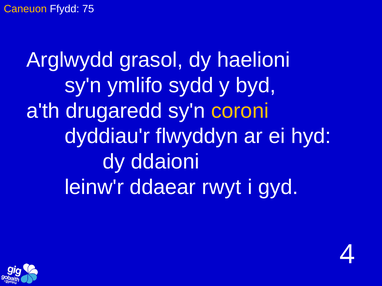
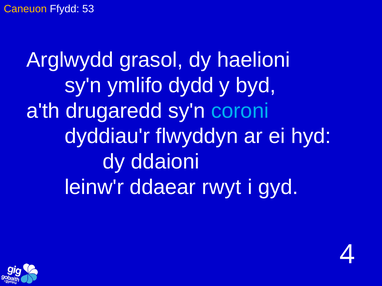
75: 75 -> 53
sydd: sydd -> dydd
coroni colour: yellow -> light blue
